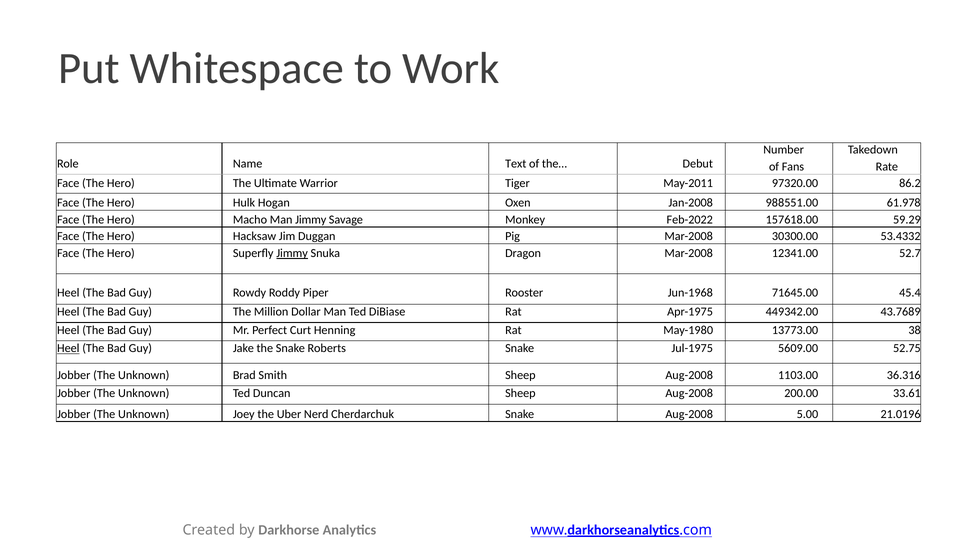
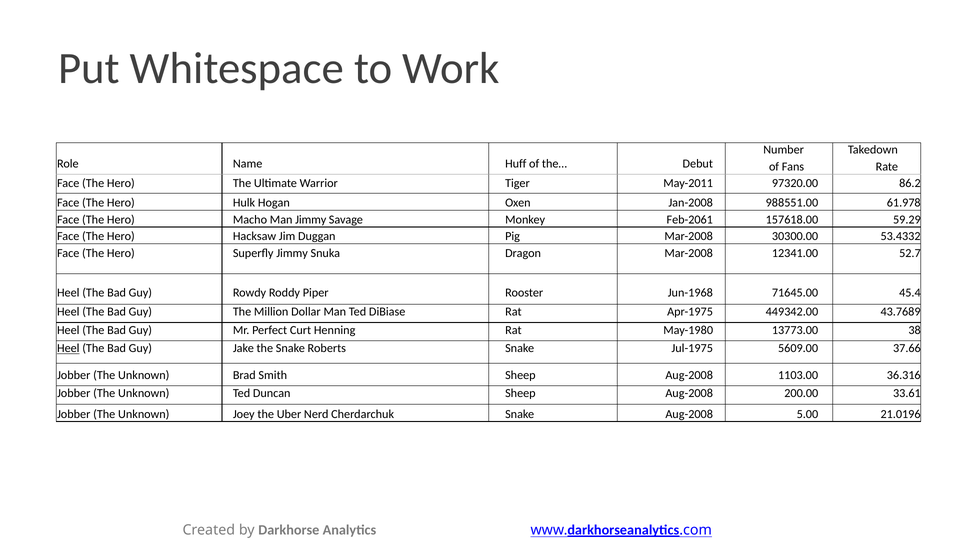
Text: Text -> Huff
Feb-2022: Feb-2022 -> Feb-2061
Jimmy at (292, 253) underline: present -> none
52.75: 52.75 -> 37.66
